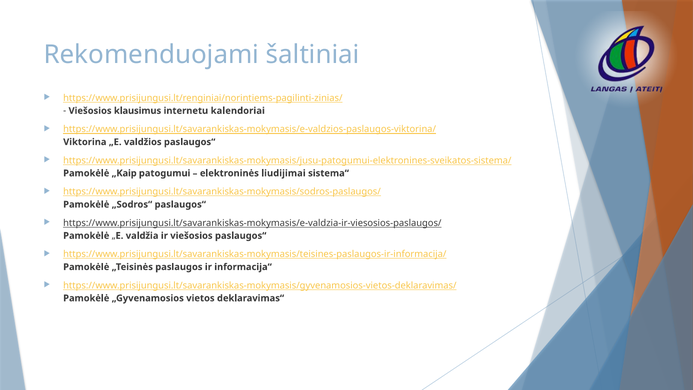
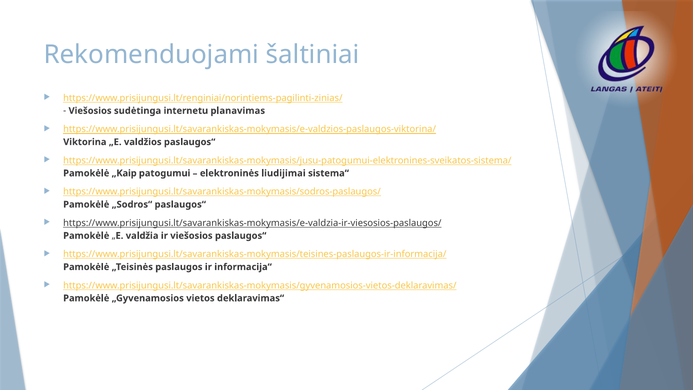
klausimus: klausimus -> sudėtinga
kalendoriai: kalendoriai -> planavimas
